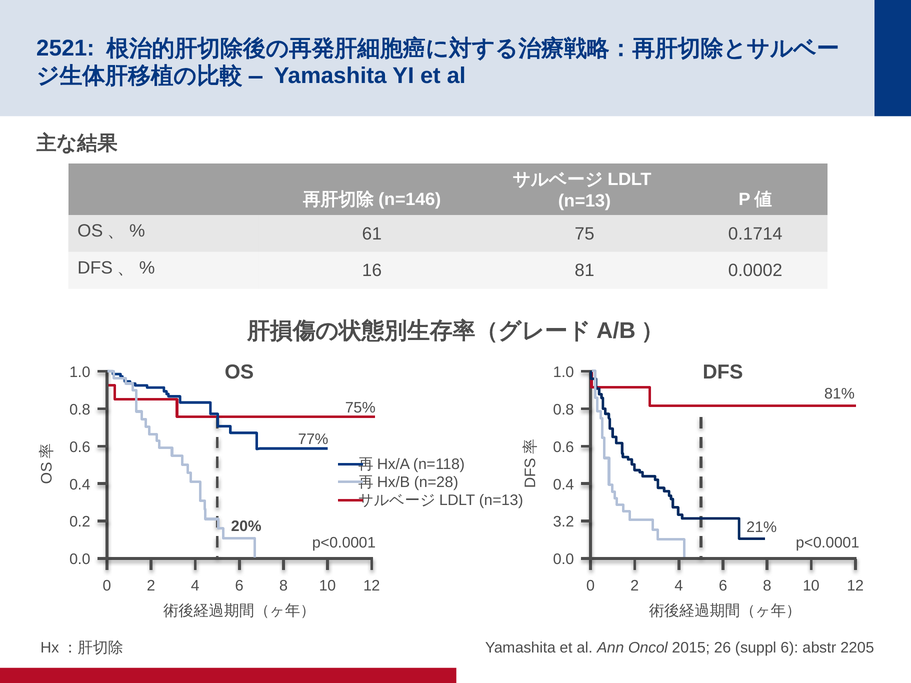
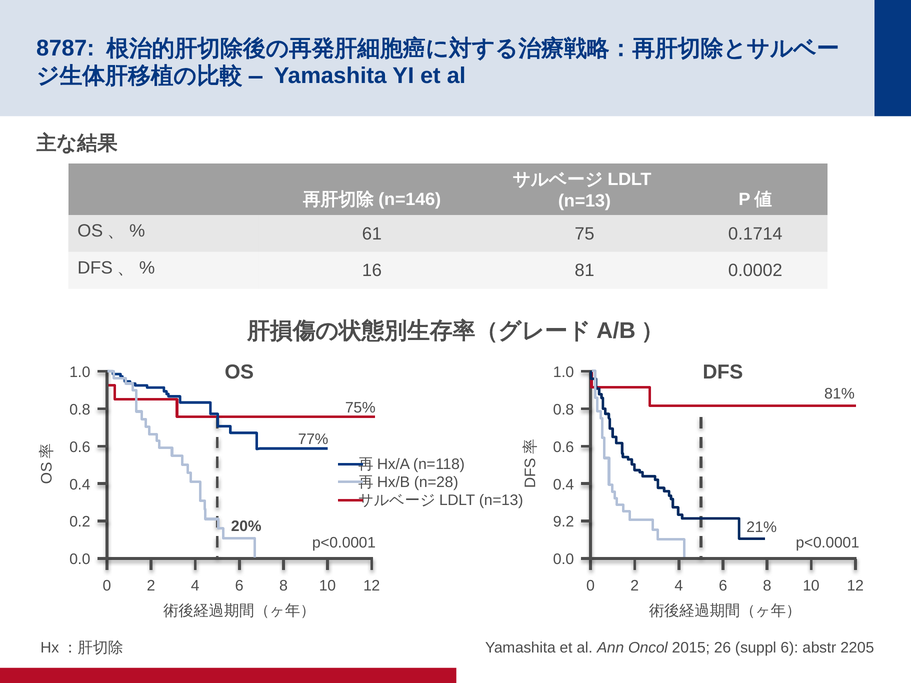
2521: 2521 -> 8787
3.2: 3.2 -> 9.2
